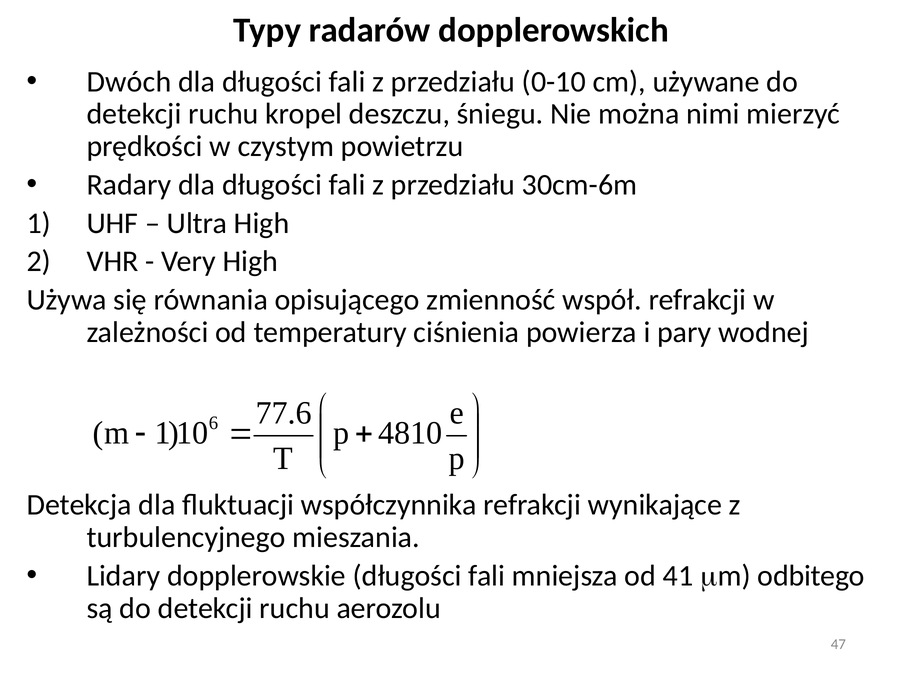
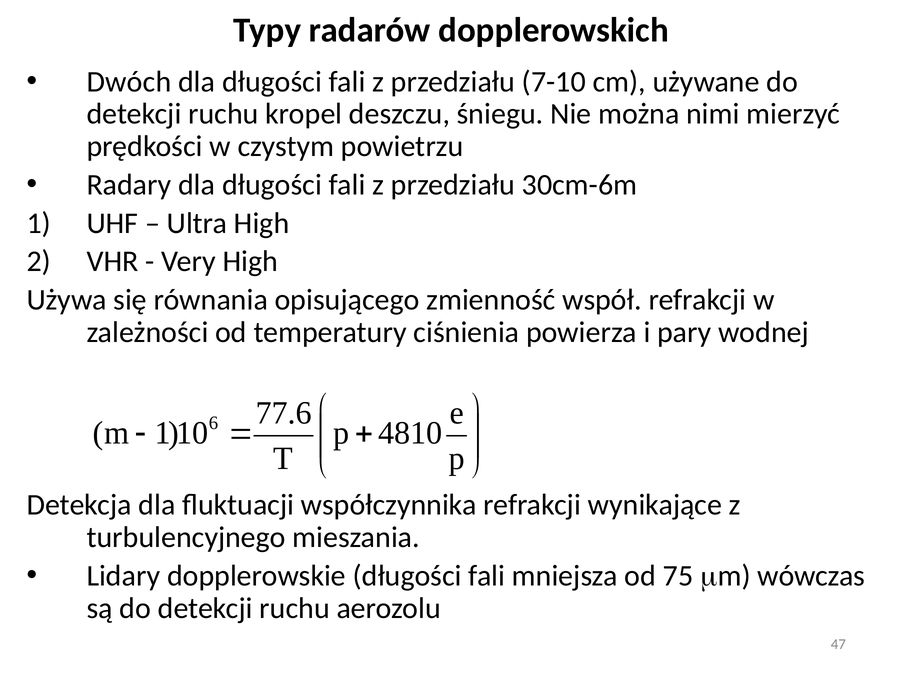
0-10: 0-10 -> 7-10
41: 41 -> 75
odbitego: odbitego -> wówczas
